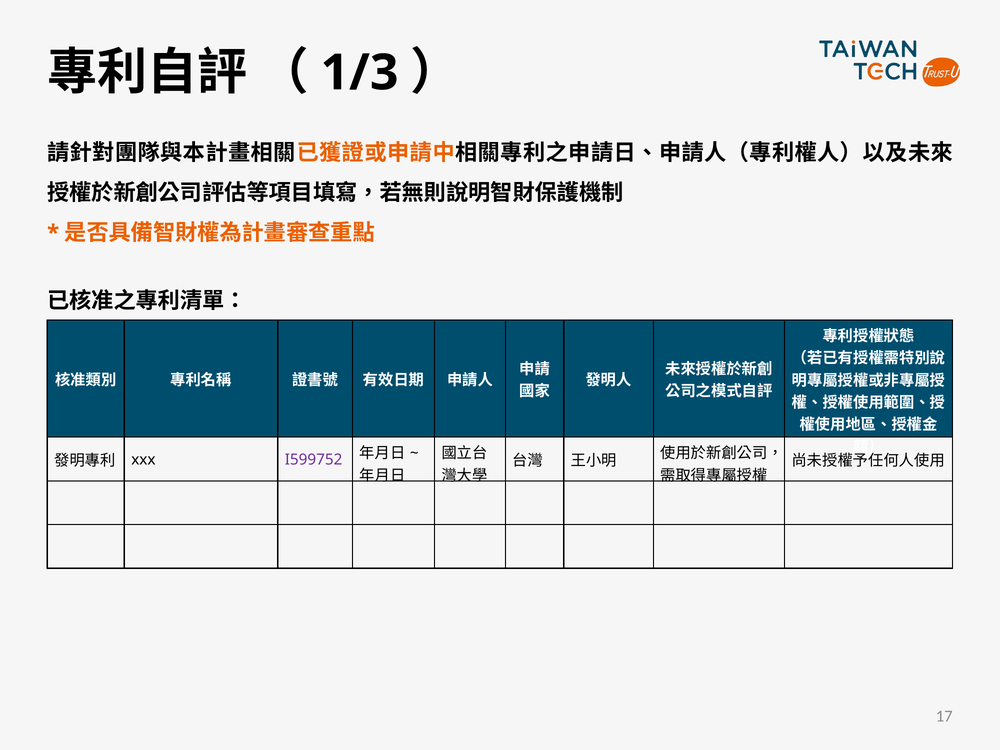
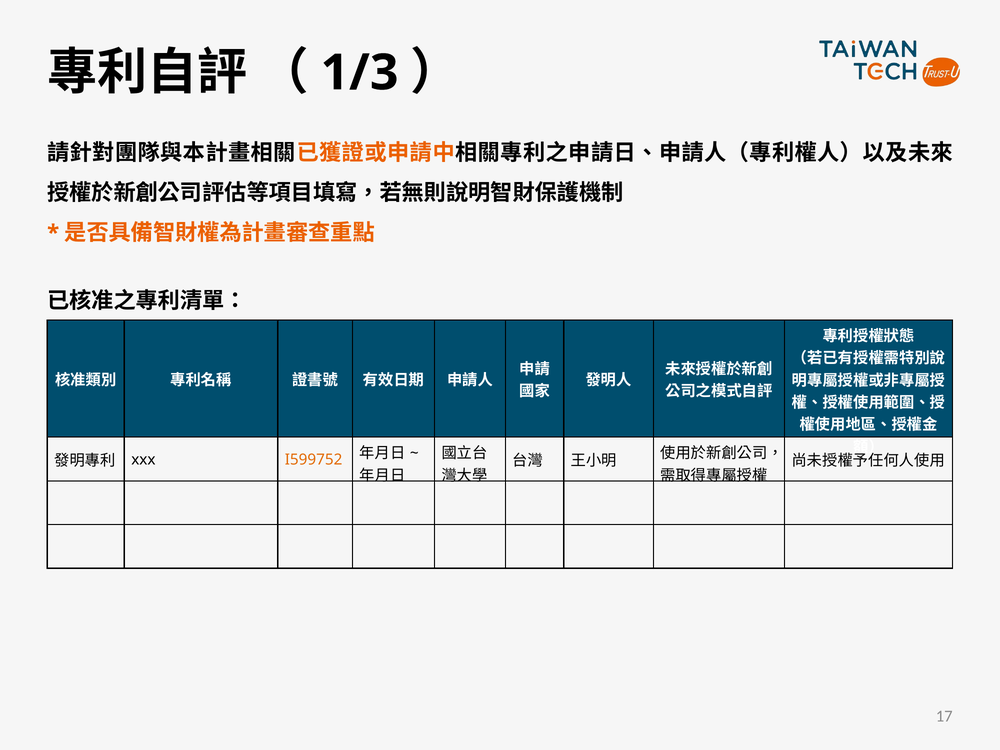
I599752 colour: purple -> orange
